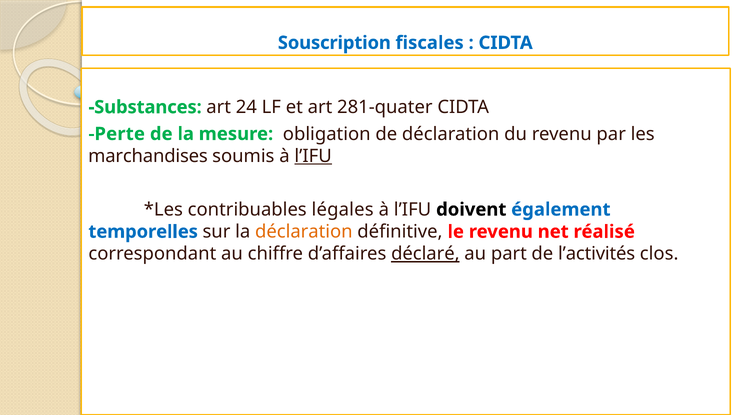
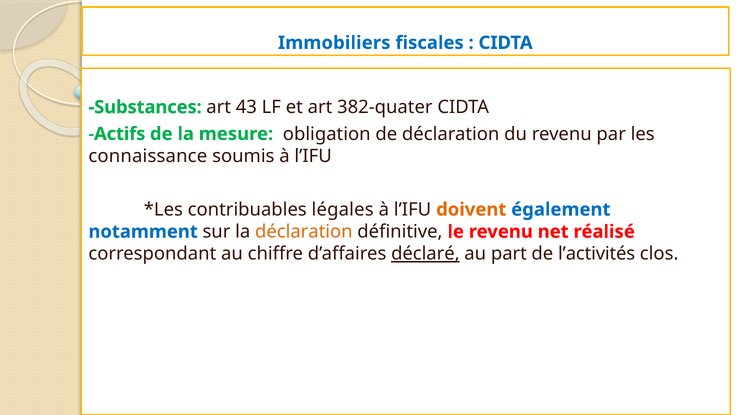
Souscription: Souscription -> Immobiliers
24: 24 -> 43
281-quater: 281-quater -> 382-quater
Perte: Perte -> Actifs
marchandises: marchandises -> connaissance
l’IFU at (313, 156) underline: present -> none
doivent colour: black -> orange
temporelles: temporelles -> notamment
